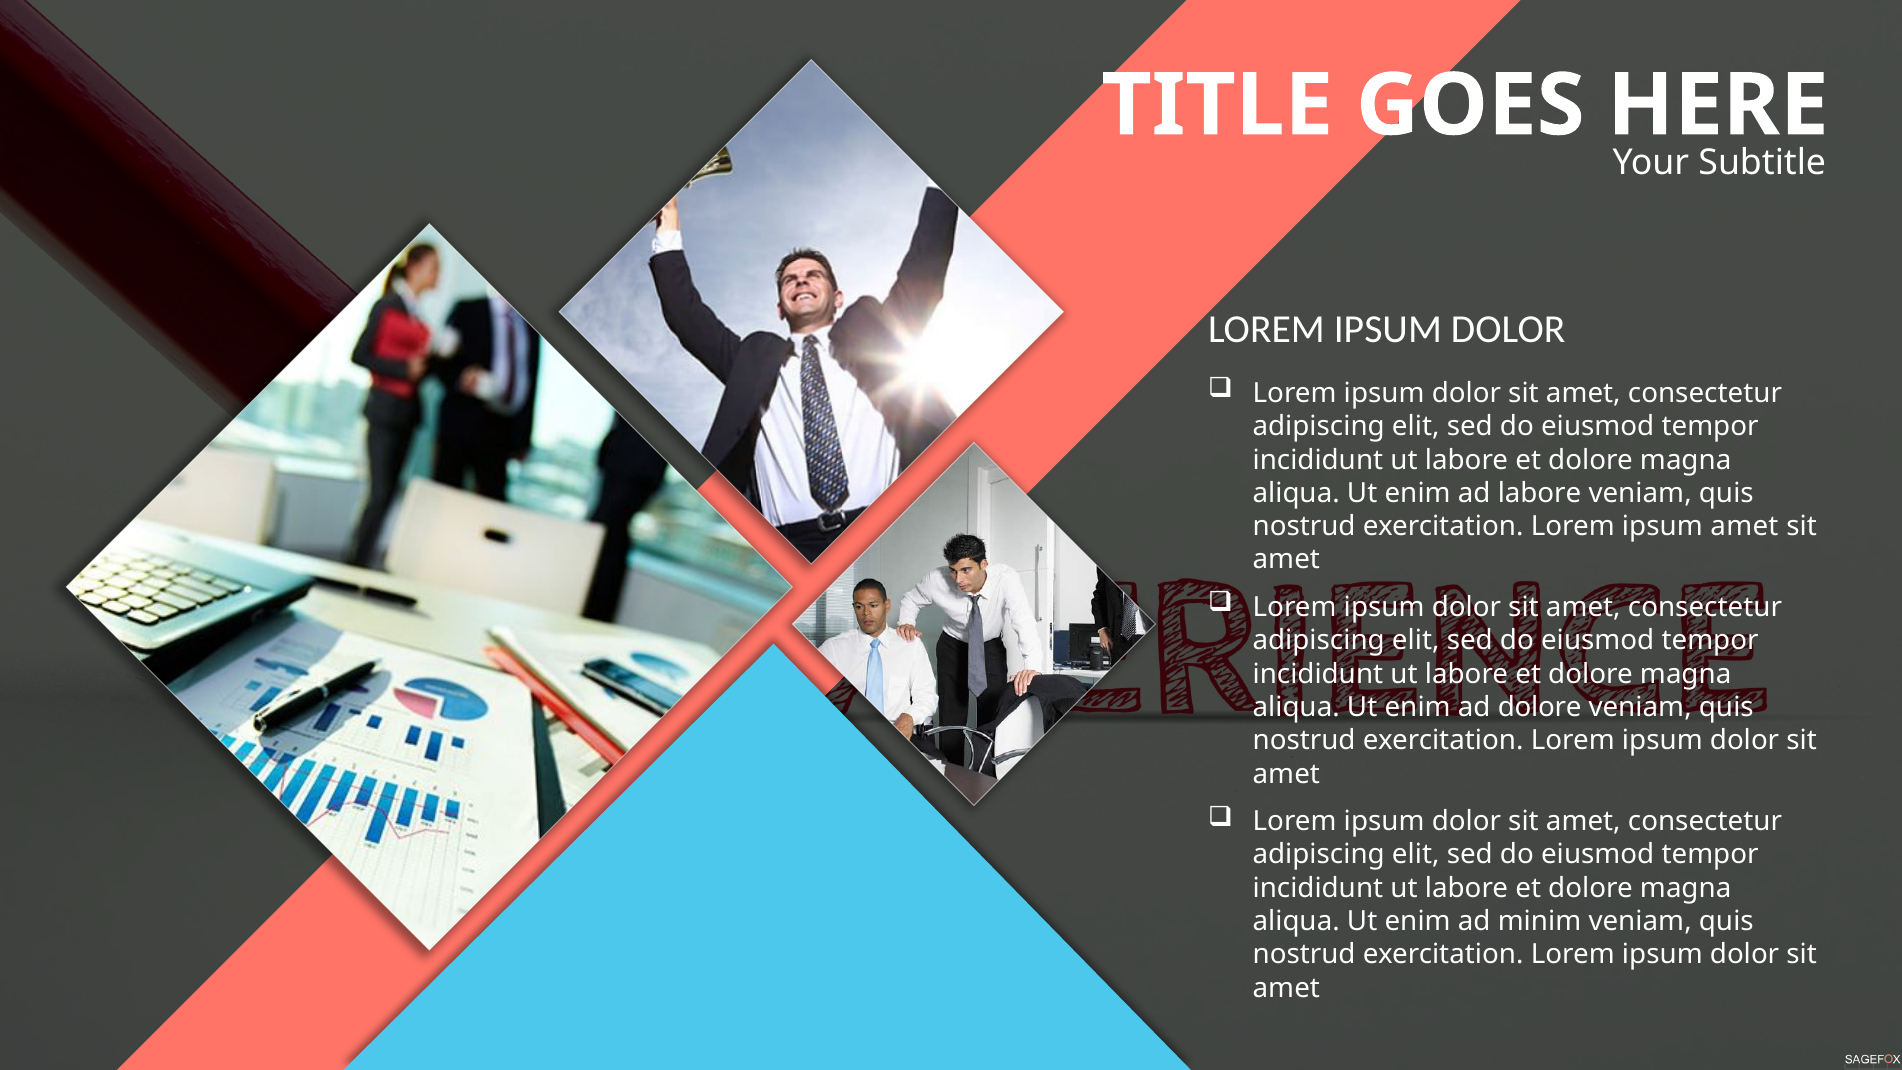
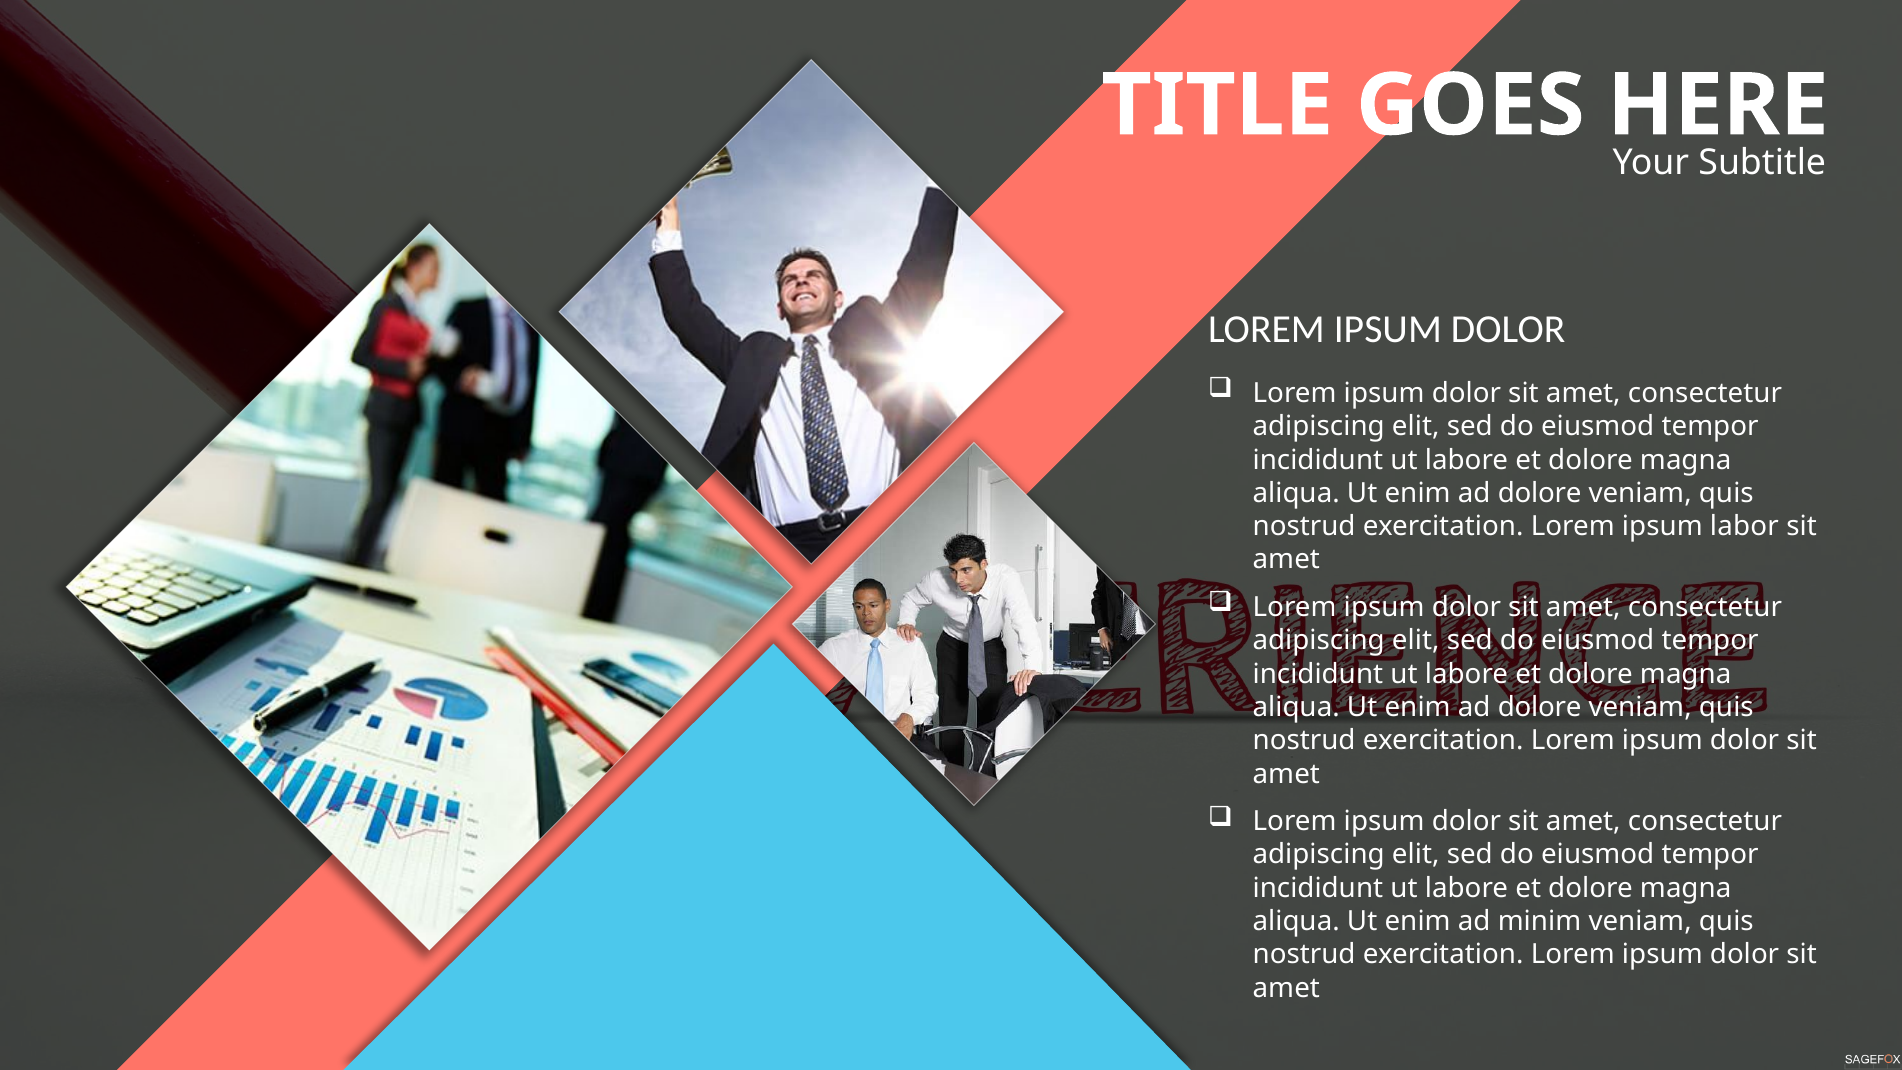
labore at (1540, 493): labore -> dolore
ipsum amet: amet -> labor
